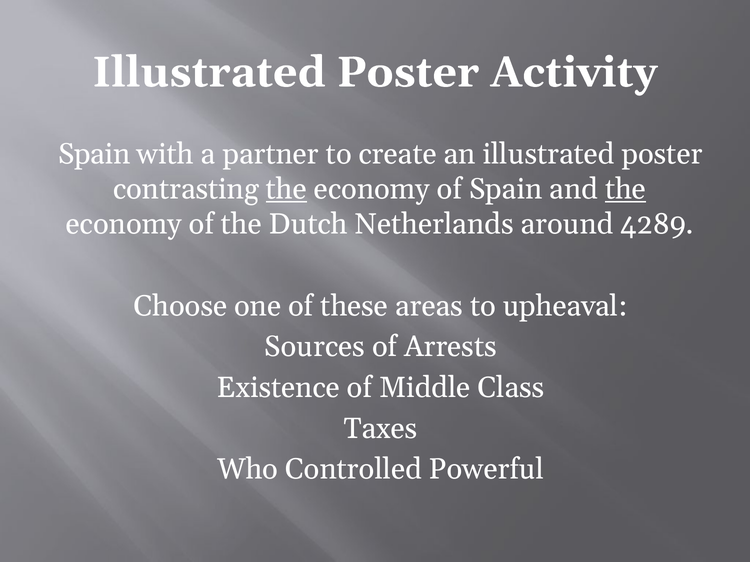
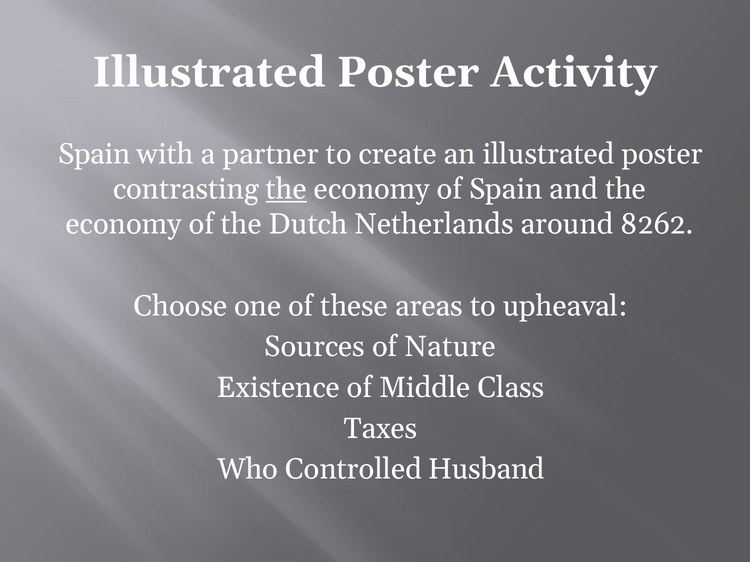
the at (626, 190) underline: present -> none
4289: 4289 -> 8262
Arrests: Arrests -> Nature
Powerful: Powerful -> Husband
